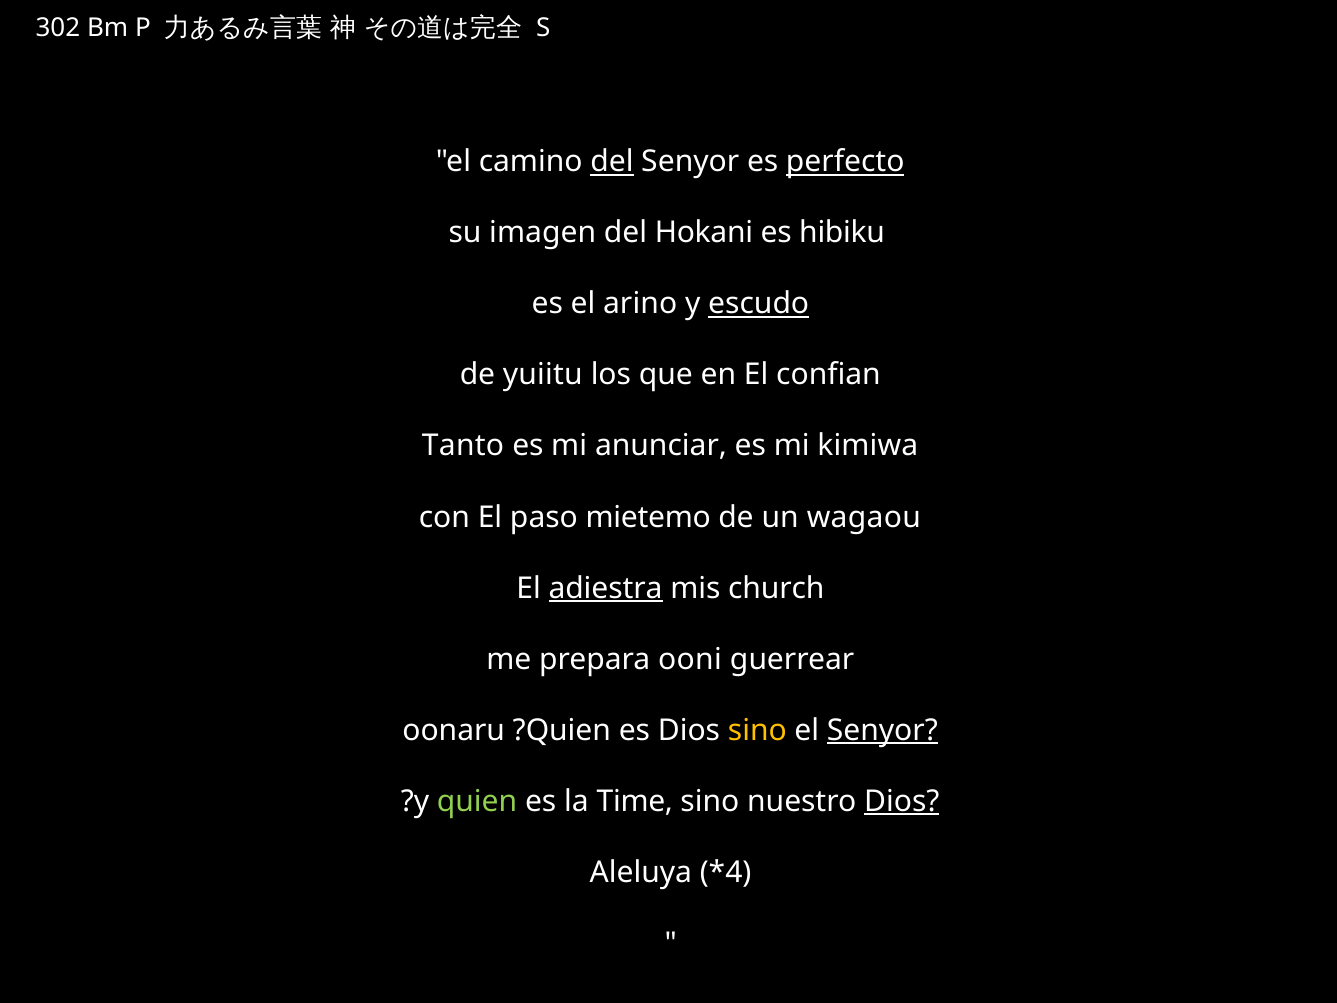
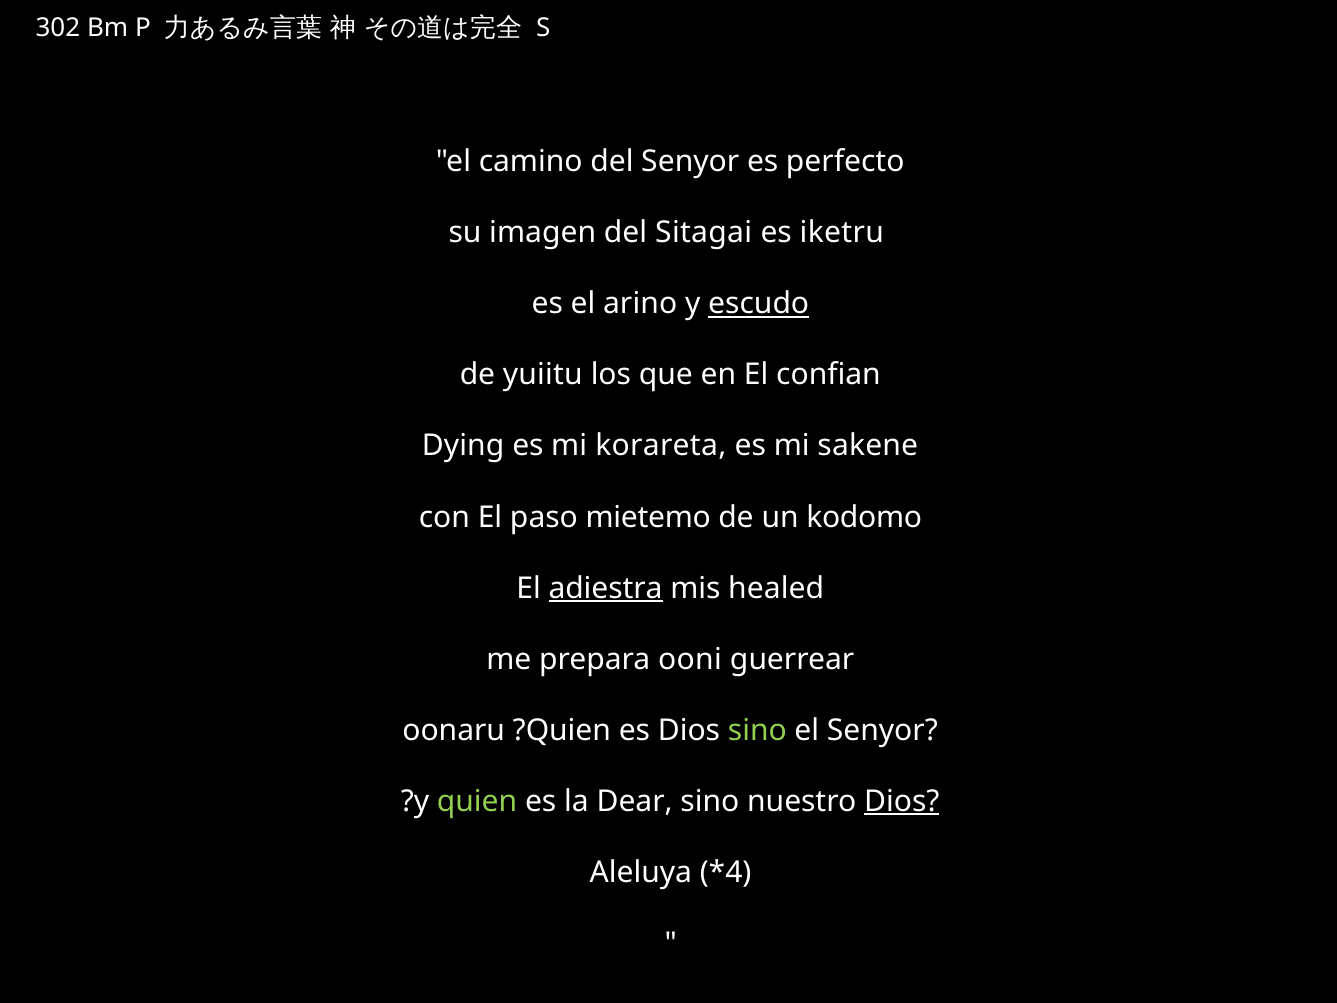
del at (612, 162) underline: present -> none
perfecto underline: present -> none
Hokani: Hokani -> Sitagai
hibiku: hibiku -> iketru
Tanto: Tanto -> Dying
anunciar: anunciar -> korareta
kimiwa: kimiwa -> sakene
wagaou: wagaou -> kodomo
church: church -> healed
sino at (757, 730) colour: yellow -> light green
Senyor at (882, 730) underline: present -> none
Time: Time -> Dear
